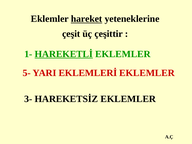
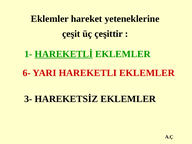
hareket underline: present -> none
5-: 5- -> 6-
EKLEMLERİ: EKLEMLERİ -> HAREKETLI
